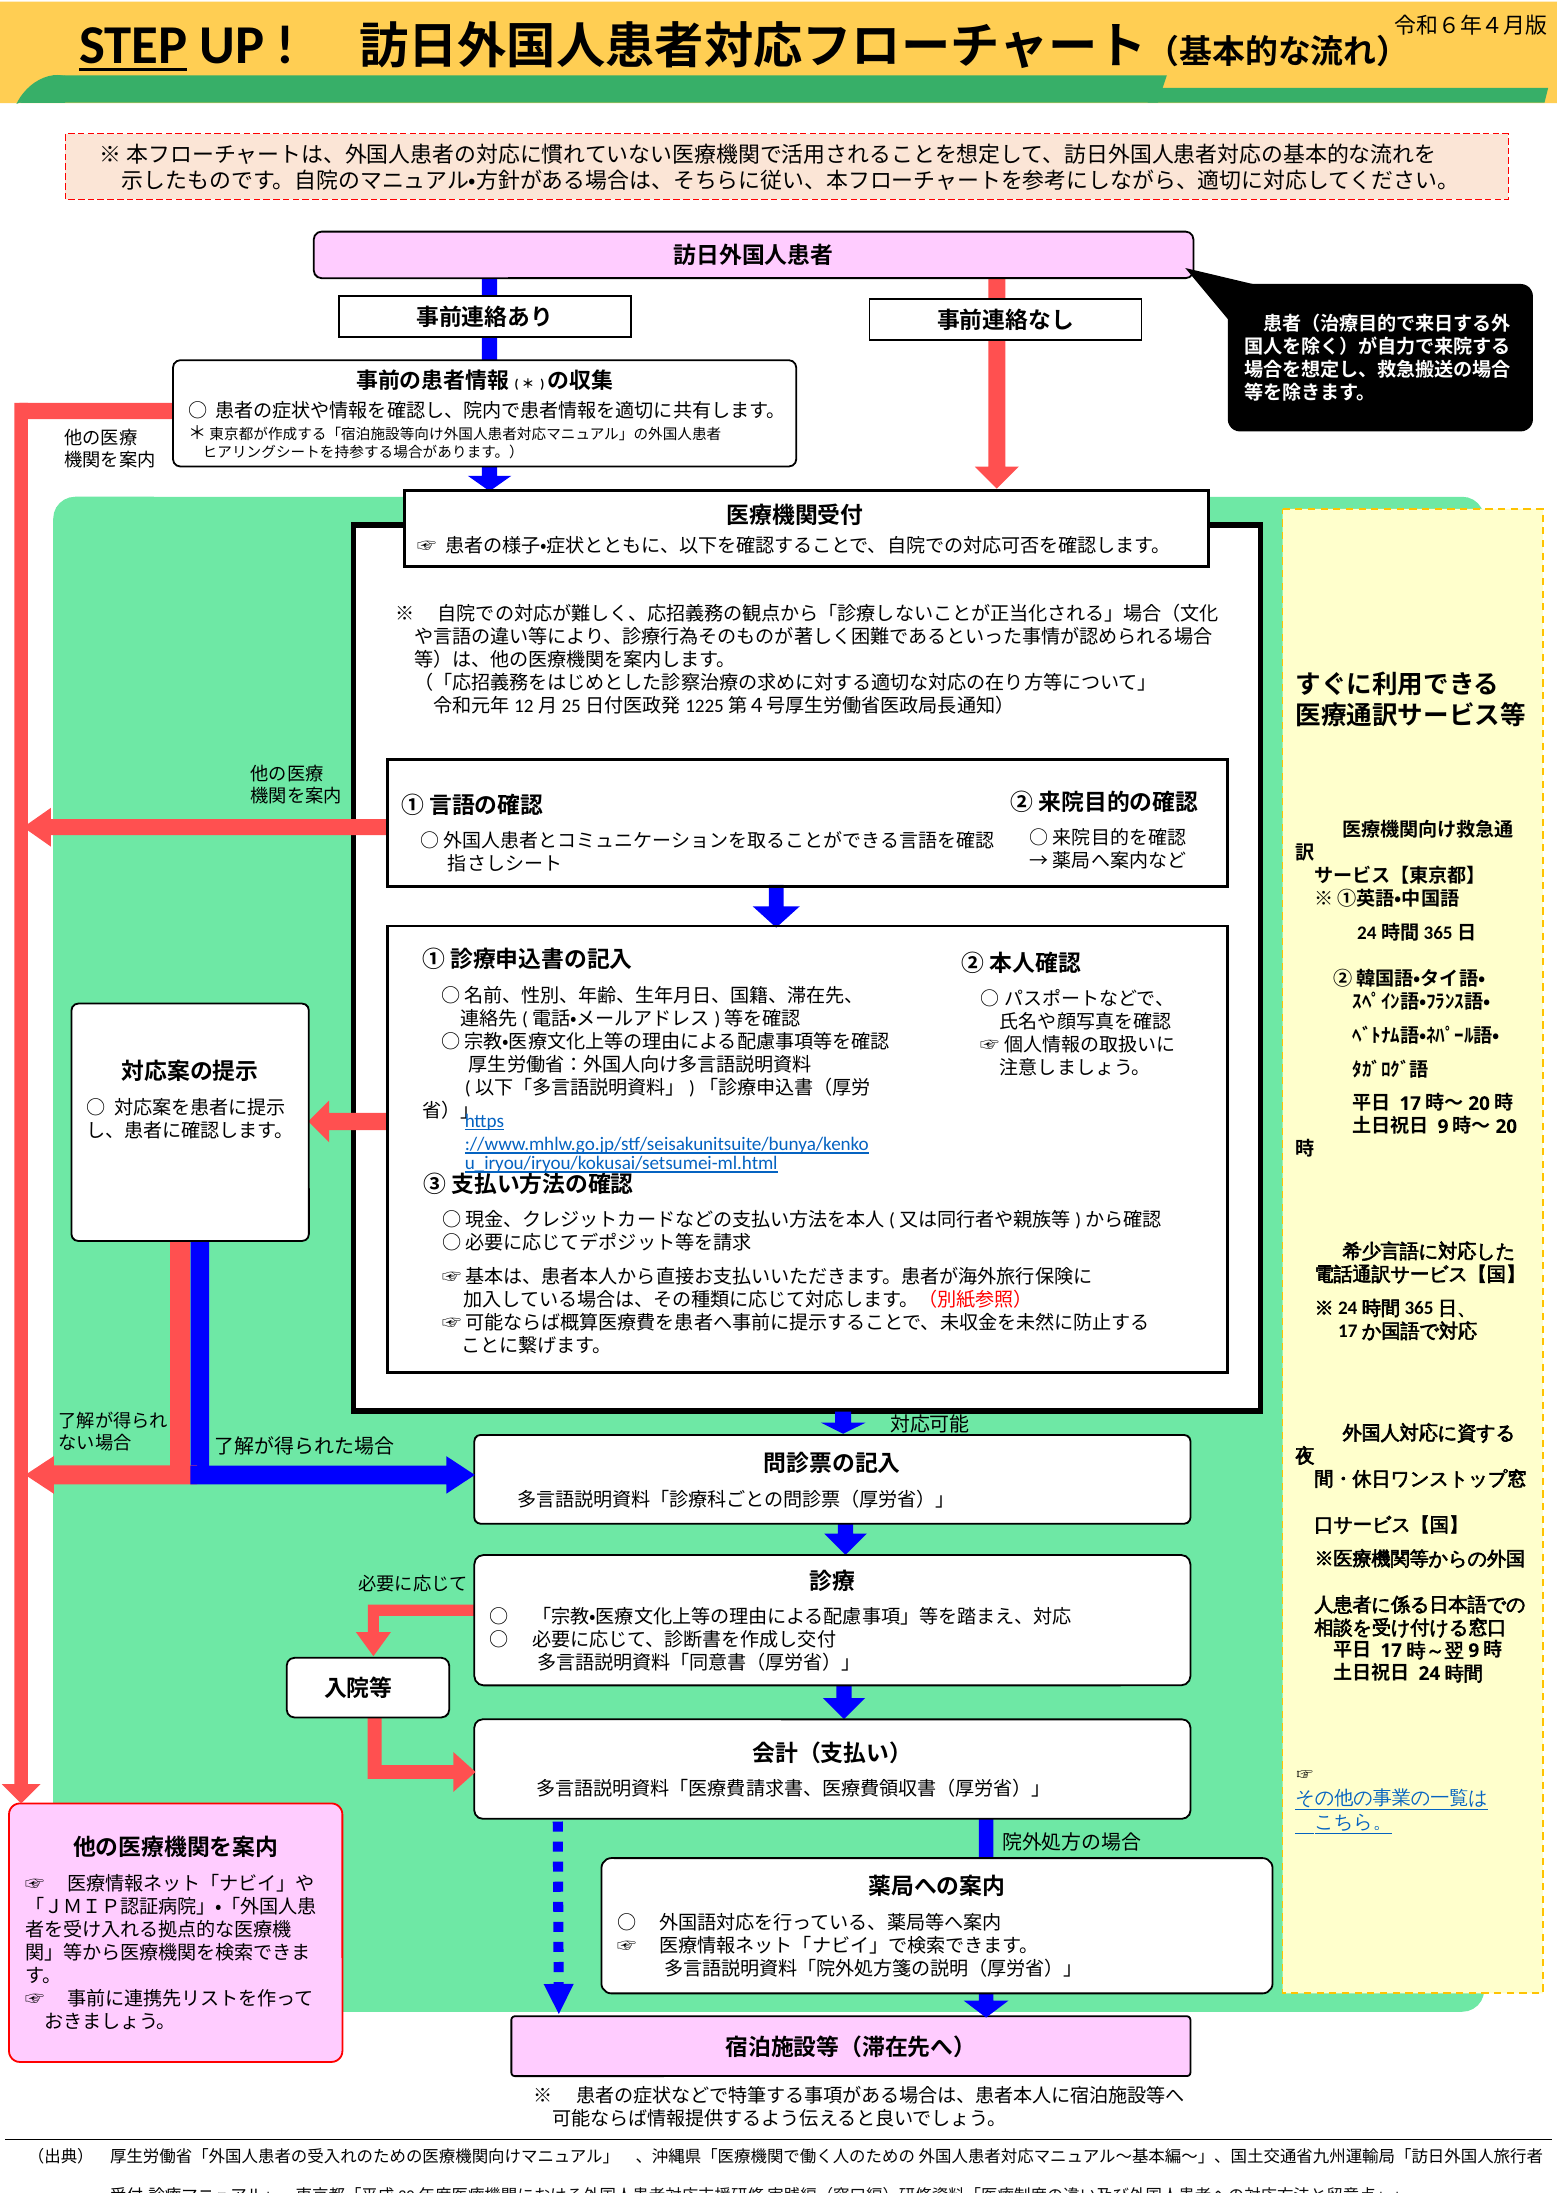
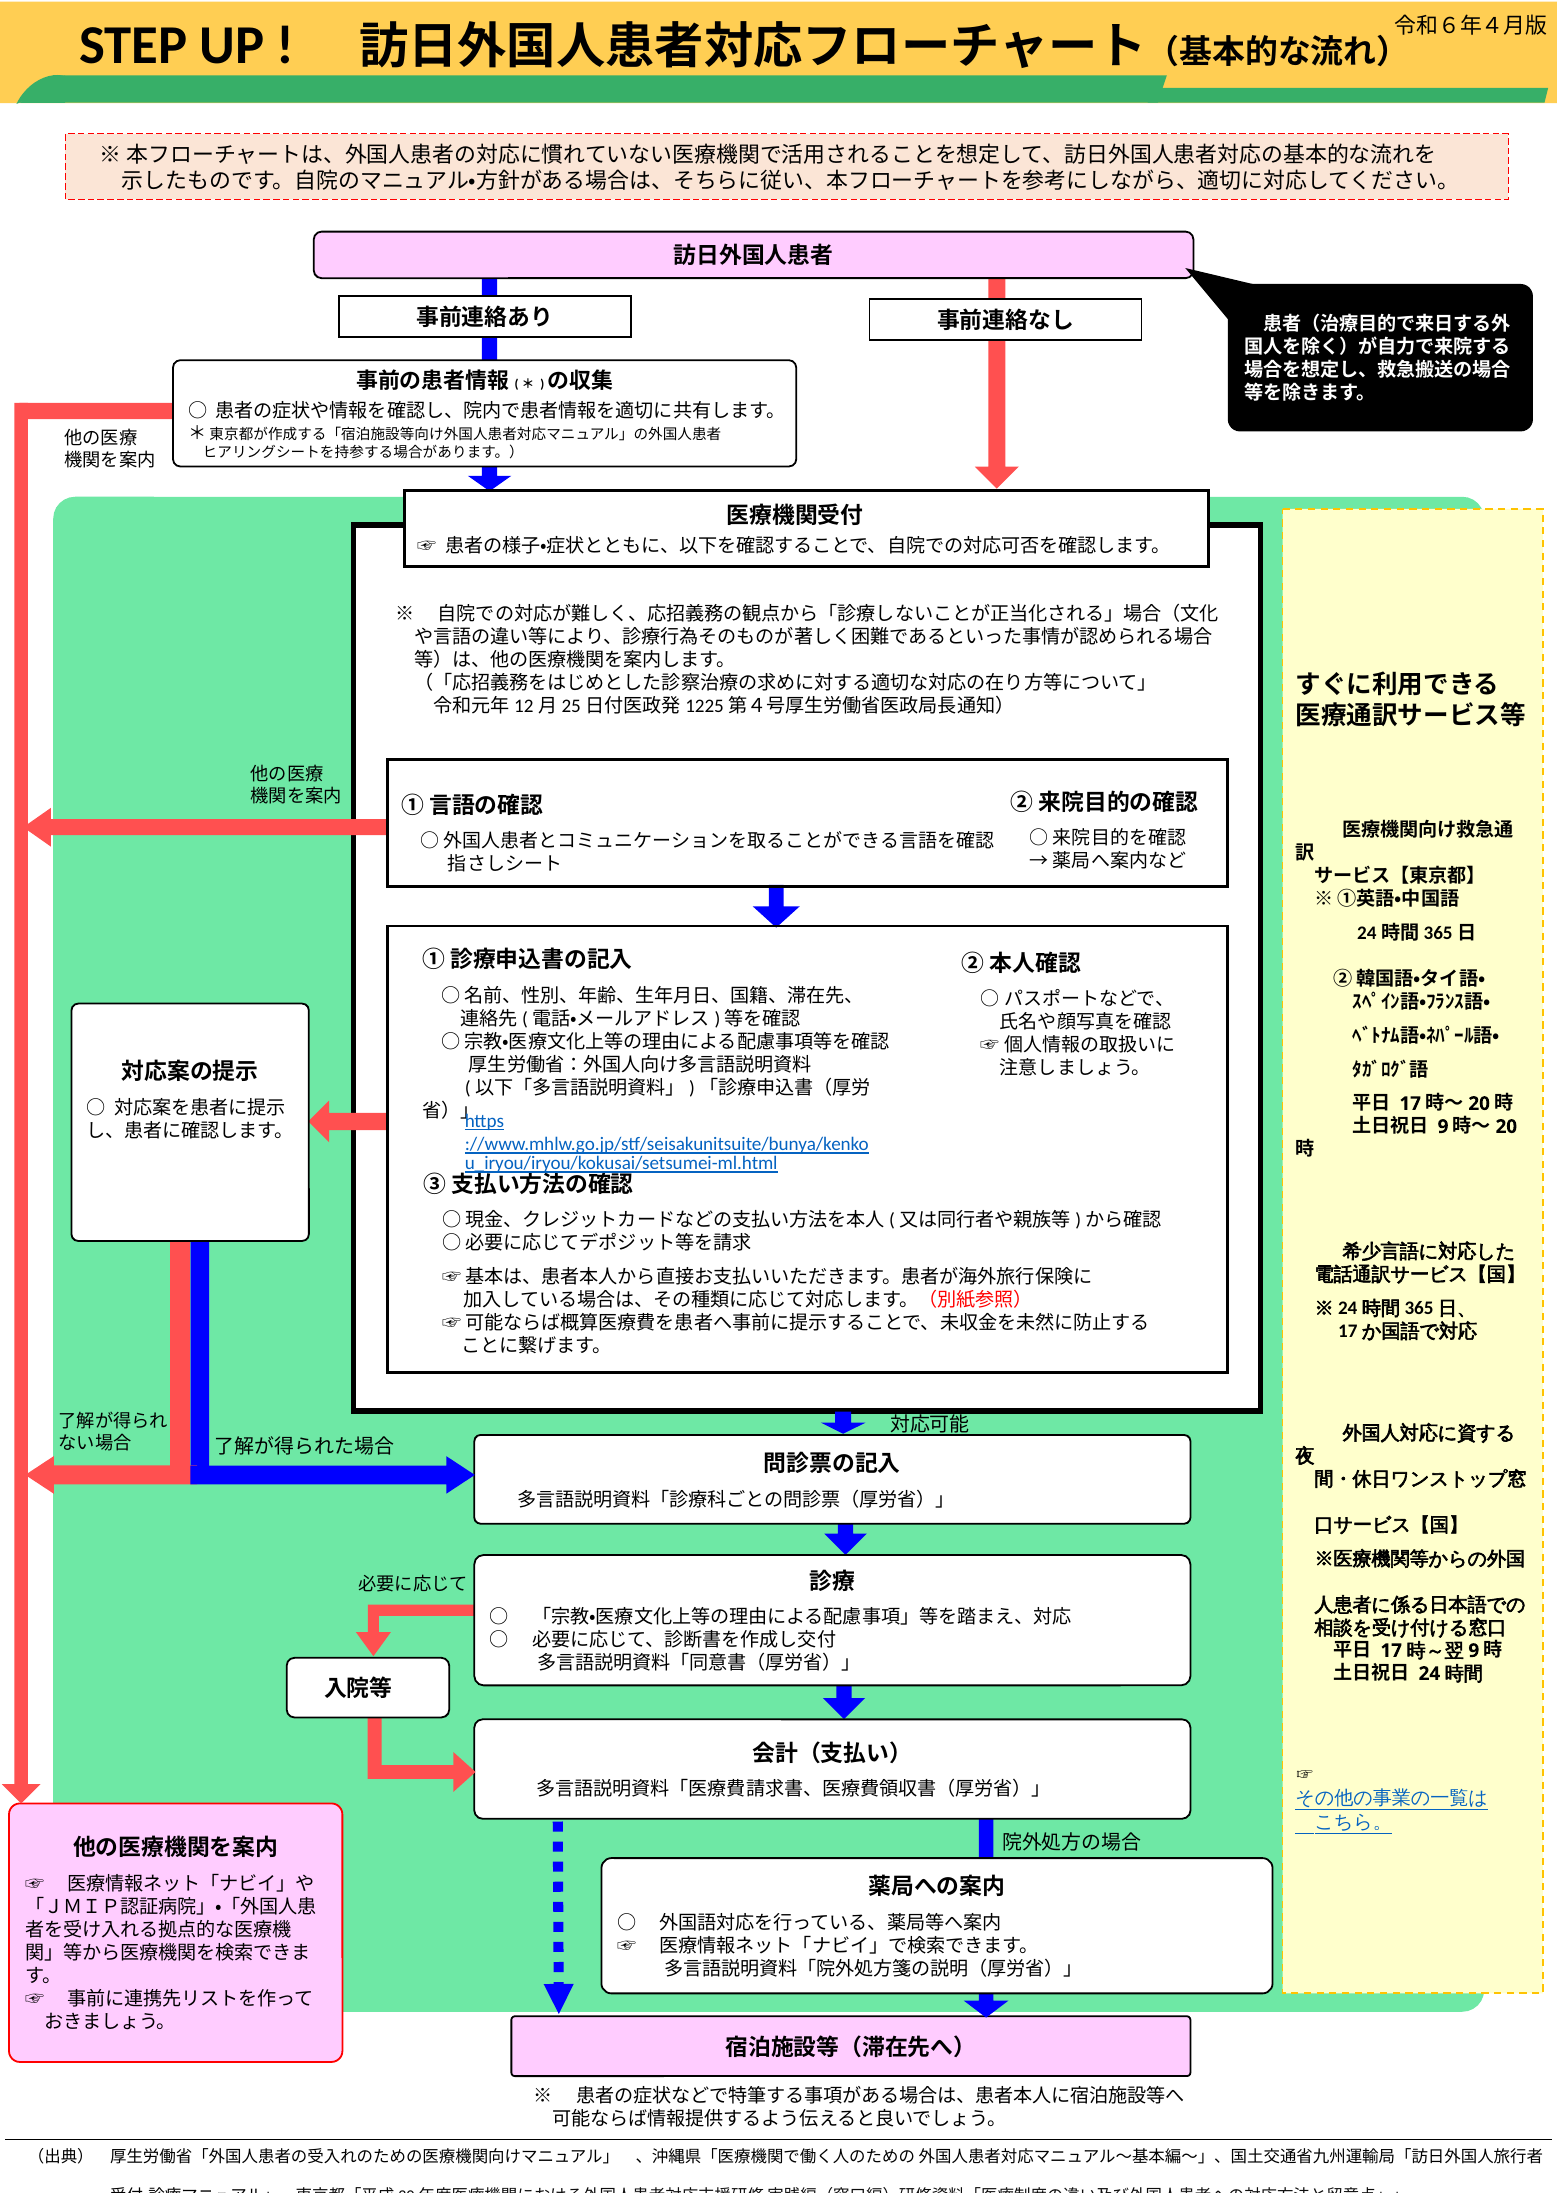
STEP underline: present -> none
